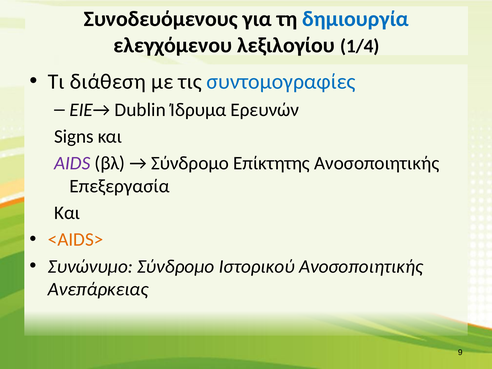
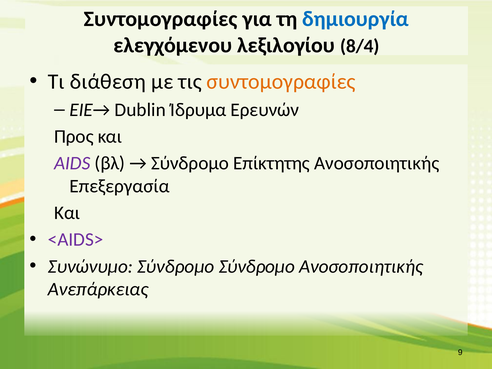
Συνοδευόμενους at (161, 19): Συνοδευόμενους -> Συντομογραφίες
1/4: 1/4 -> 8/4
συντομογραφίες at (281, 82) colour: blue -> orange
Signs: Signs -> Προς
<AIDS> colour: orange -> purple
Σύνδρομο Ιστορικού: Ιστορικού -> Σύνδρομο
